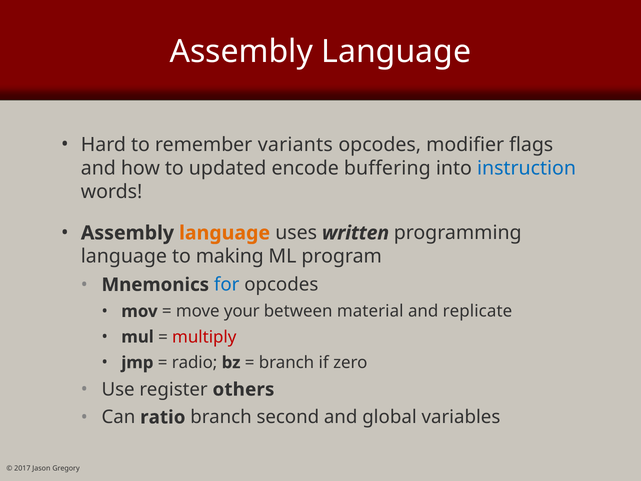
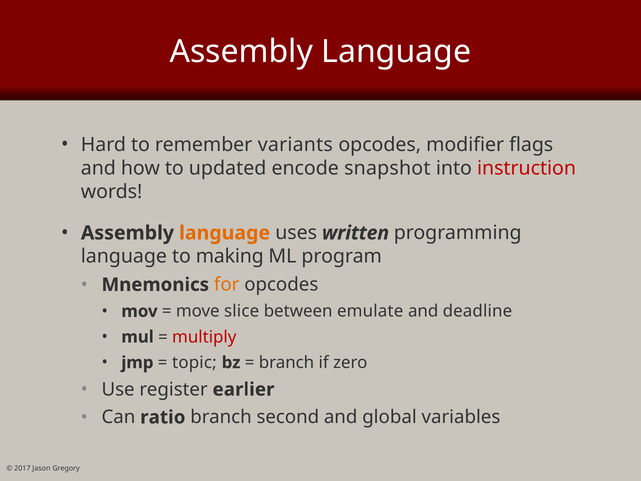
buffering: buffering -> snapshot
instruction colour: blue -> red
for colour: blue -> orange
your: your -> slice
material: material -> emulate
replicate: replicate -> deadline
radio: radio -> topic
others: others -> earlier
